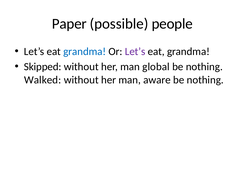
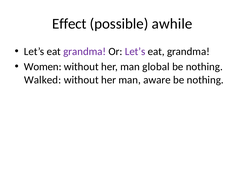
Paper: Paper -> Effect
people: people -> awhile
grandma at (85, 51) colour: blue -> purple
Skipped: Skipped -> Women
